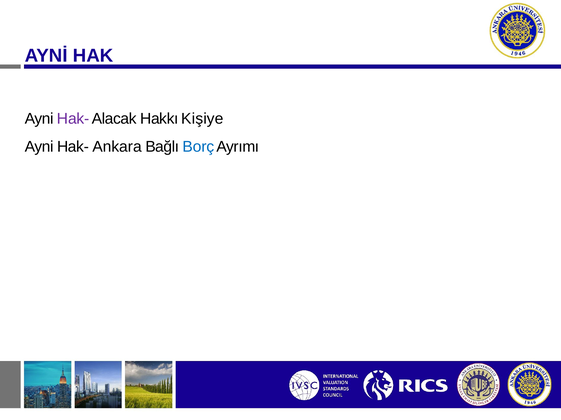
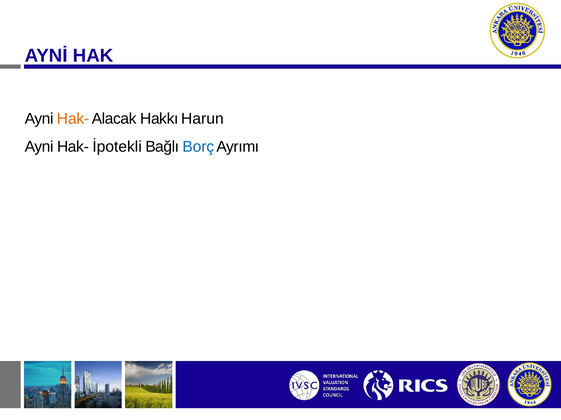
Hak- at (73, 119) colour: purple -> orange
Kişiye: Kişiye -> Harun
Ankara: Ankara -> İpotekli
